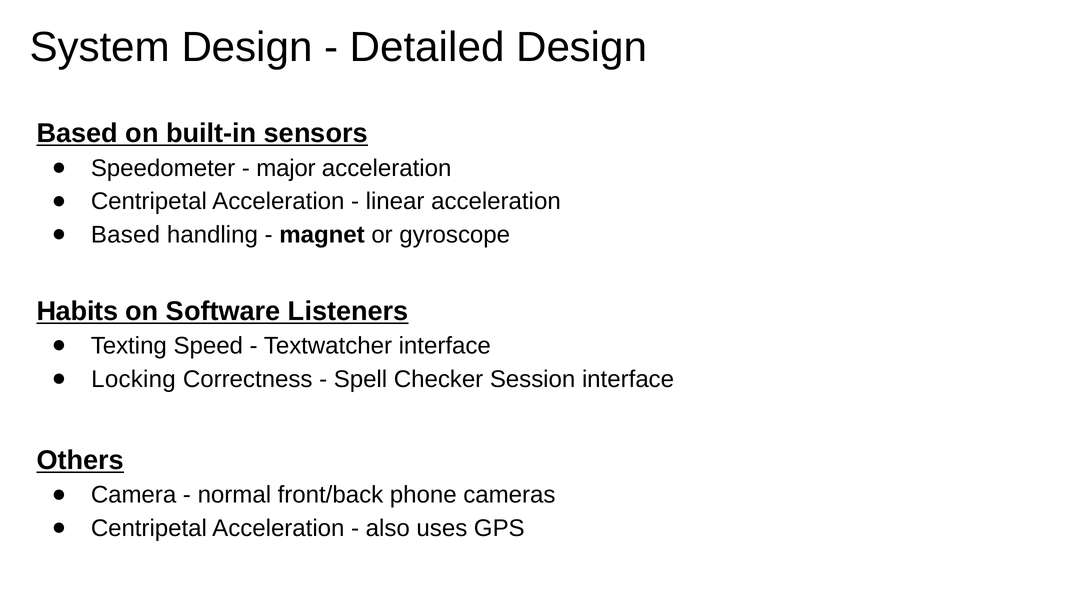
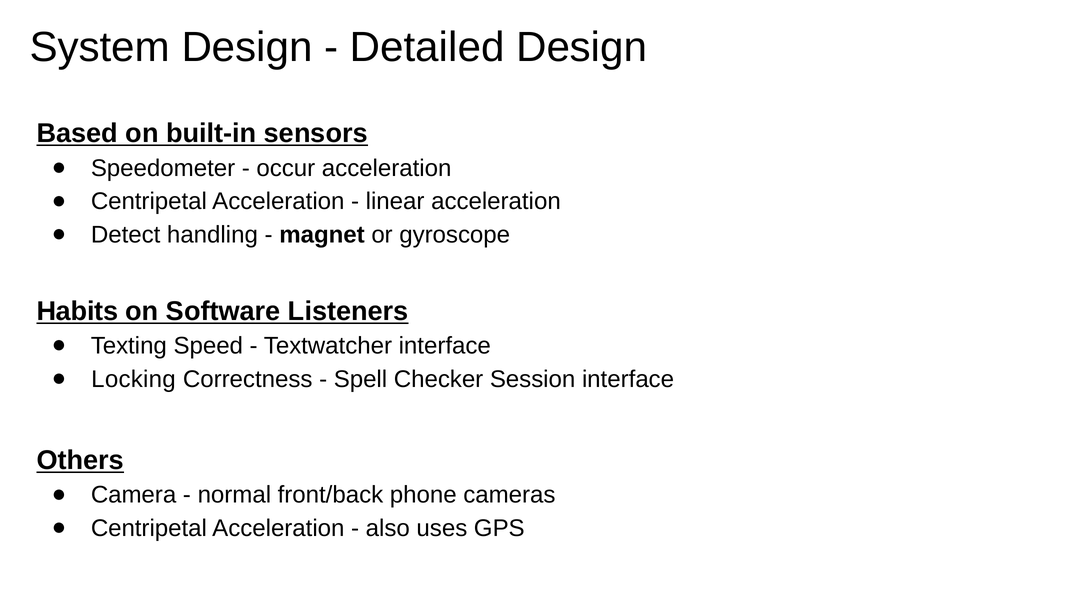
major: major -> occur
Based at (126, 235): Based -> Detect
